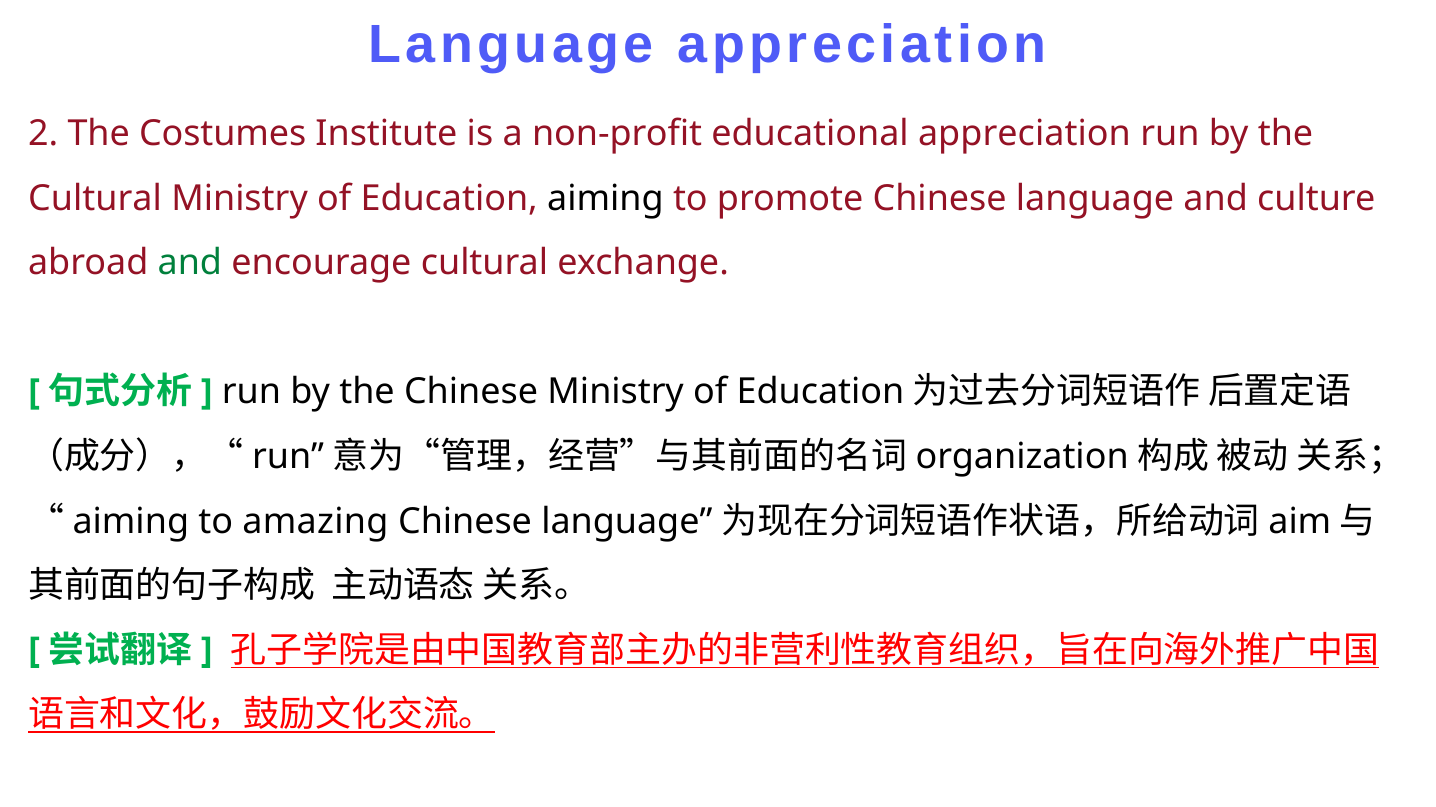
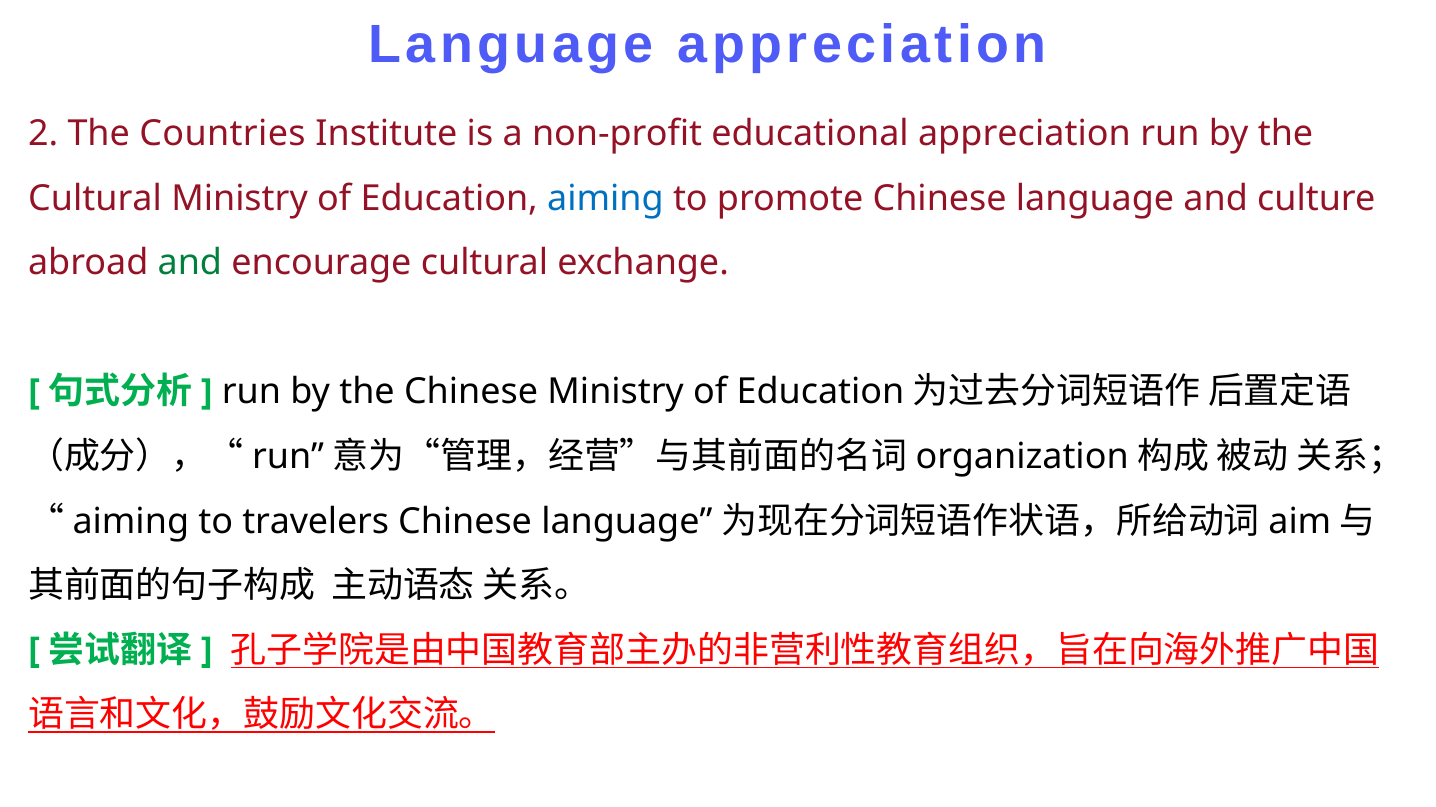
Costumes: Costumes -> Countries
aiming at (605, 199) colour: black -> blue
amazing: amazing -> travelers
